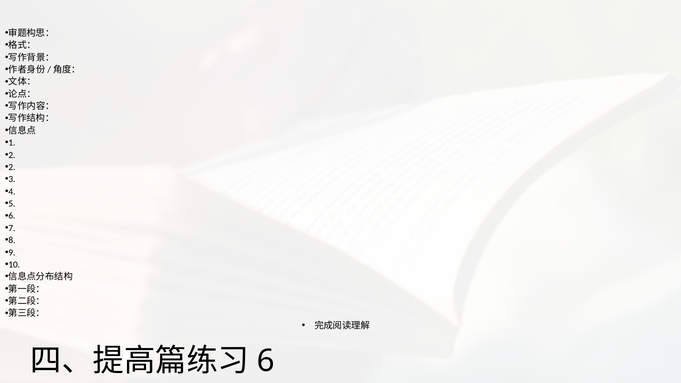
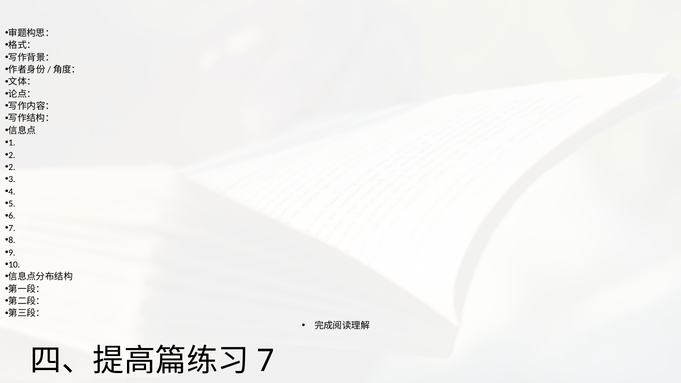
6: 6 -> 7
